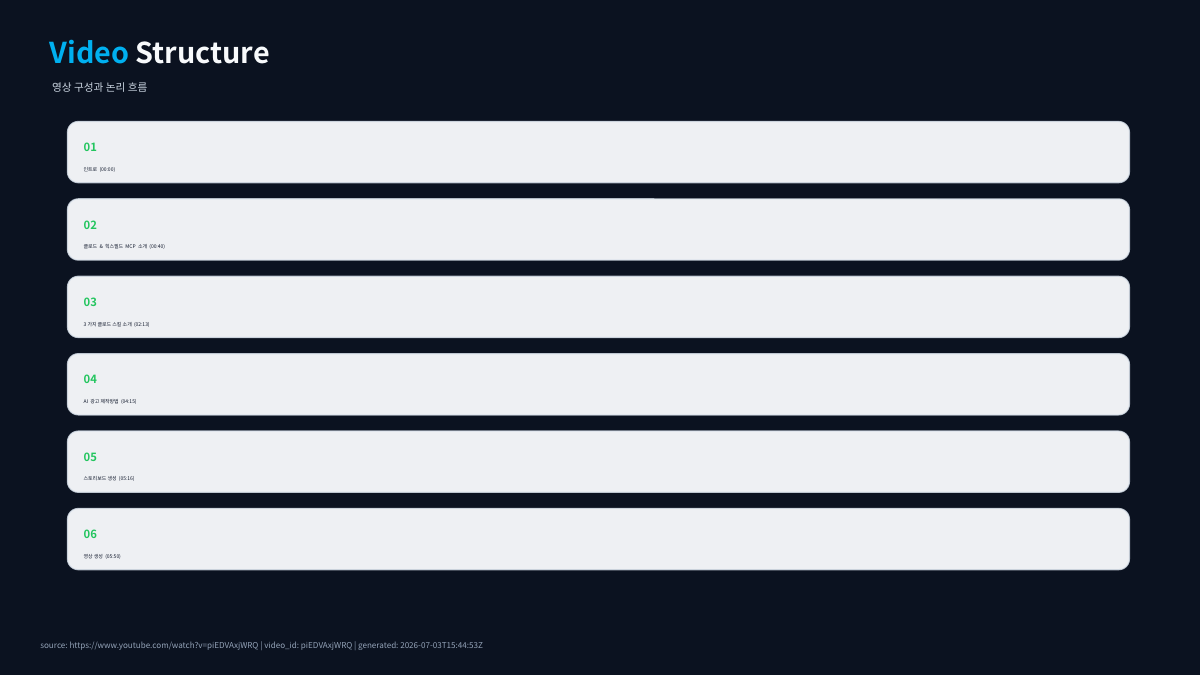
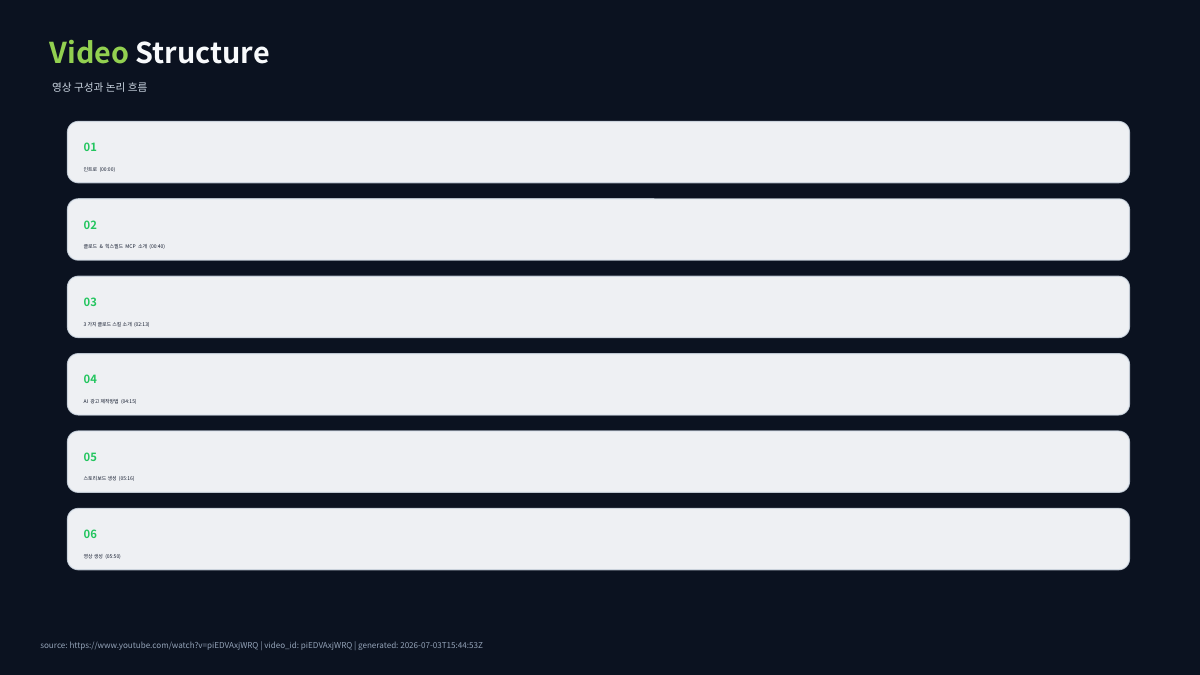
Video colour: light blue -> light green
